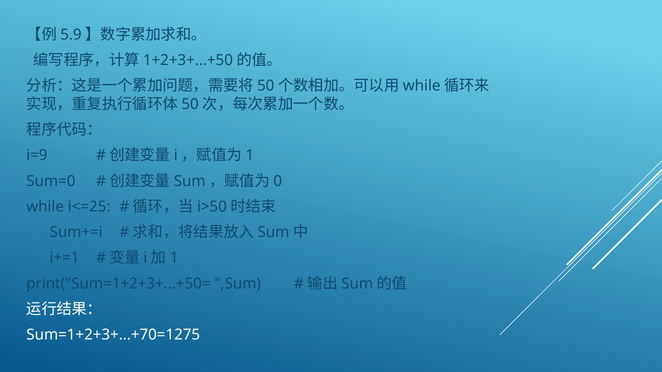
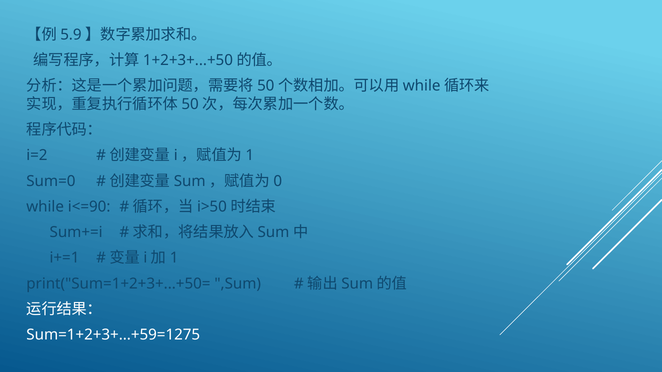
i=9: i=9 -> i=2
i<=25: i<=25 -> i<=90
Sum=1+2+3+...+70=1275: Sum=1+2+3+...+70=1275 -> Sum=1+2+3+...+59=1275
